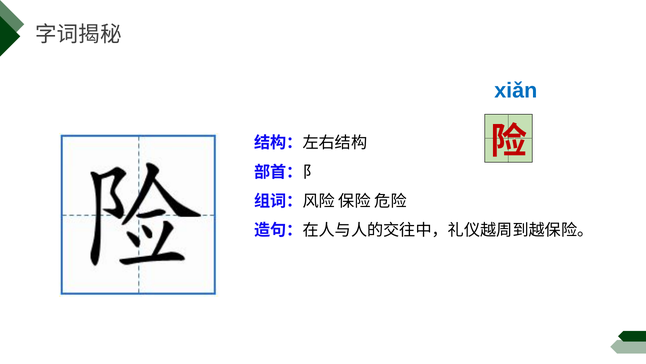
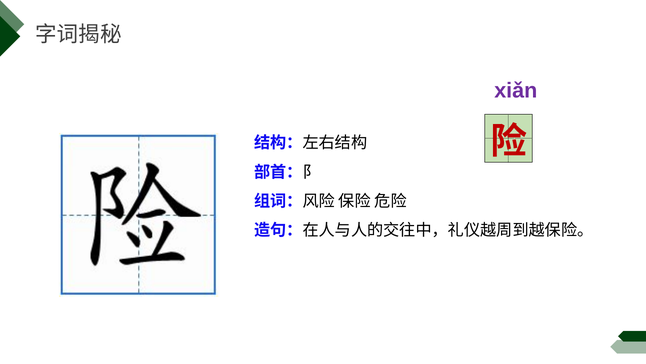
xiǎn colour: blue -> purple
